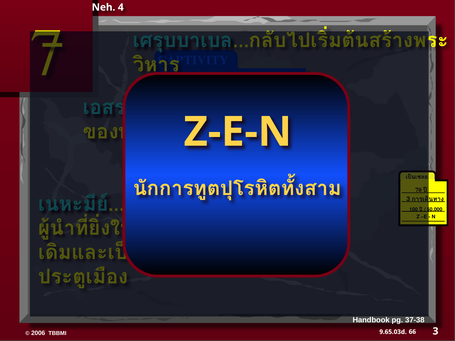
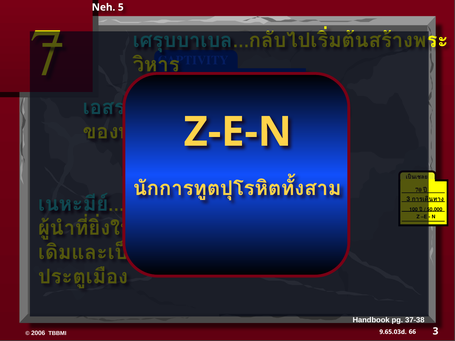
4: 4 -> 5
